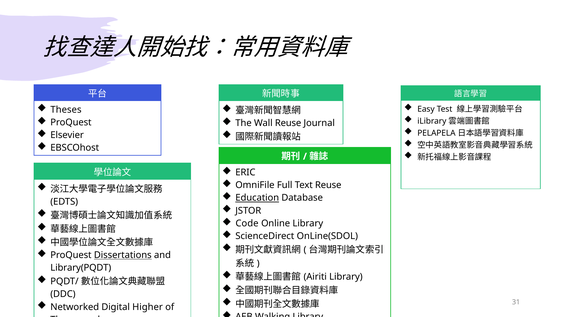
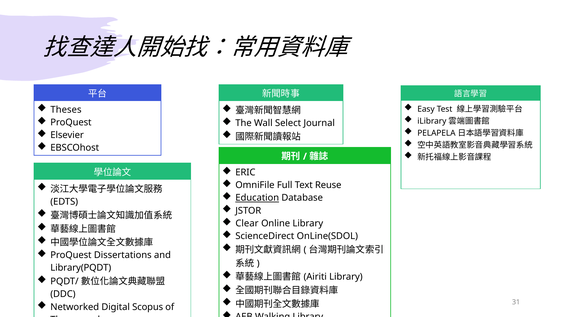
Wall Reuse: Reuse -> Select
Code: Code -> Clear
Dissertations underline: present -> none
Higher: Higher -> Scopus
